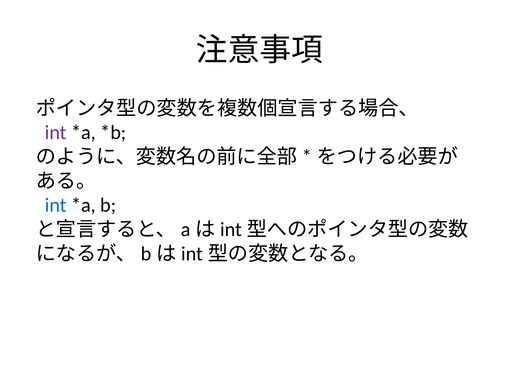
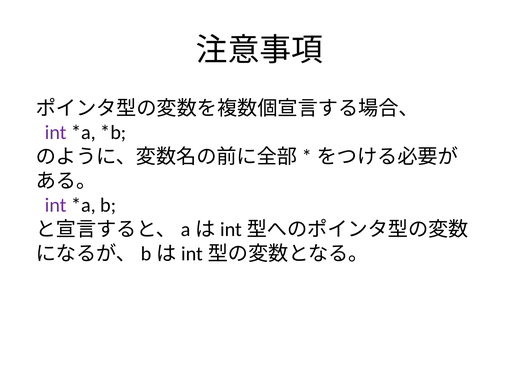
int at (56, 205) colour: blue -> purple
